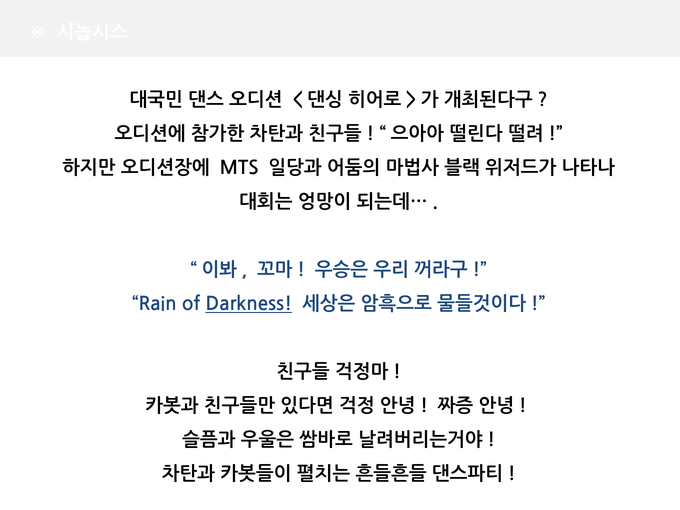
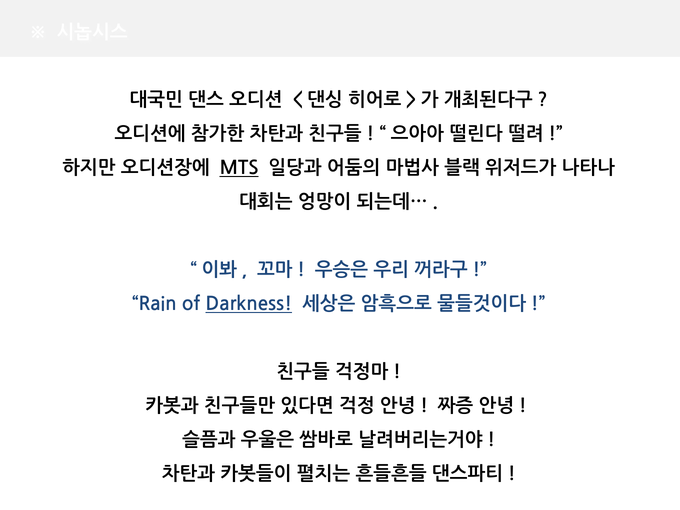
MTS underline: none -> present
